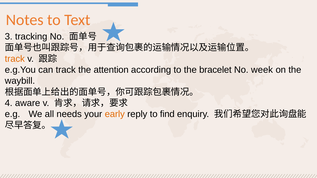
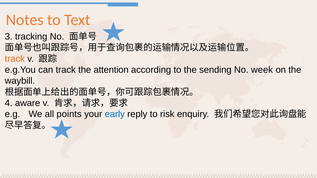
bracelet: bracelet -> sending
needs: needs -> points
early colour: orange -> blue
find: find -> risk
